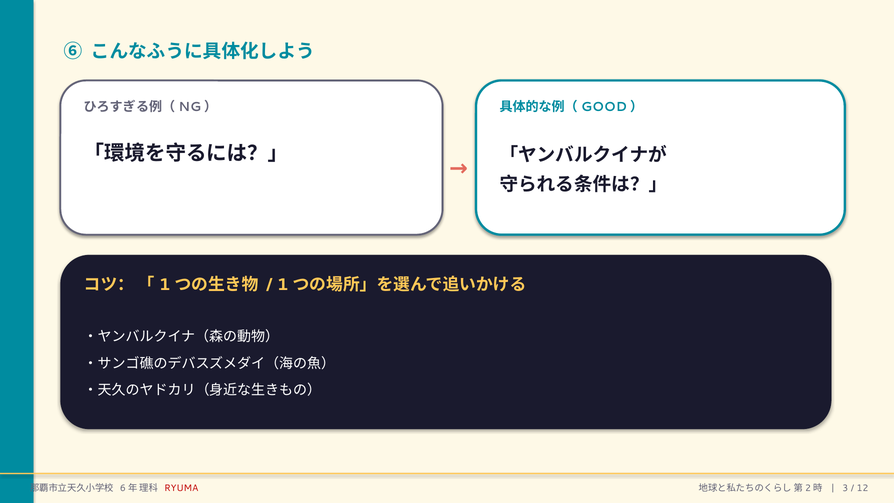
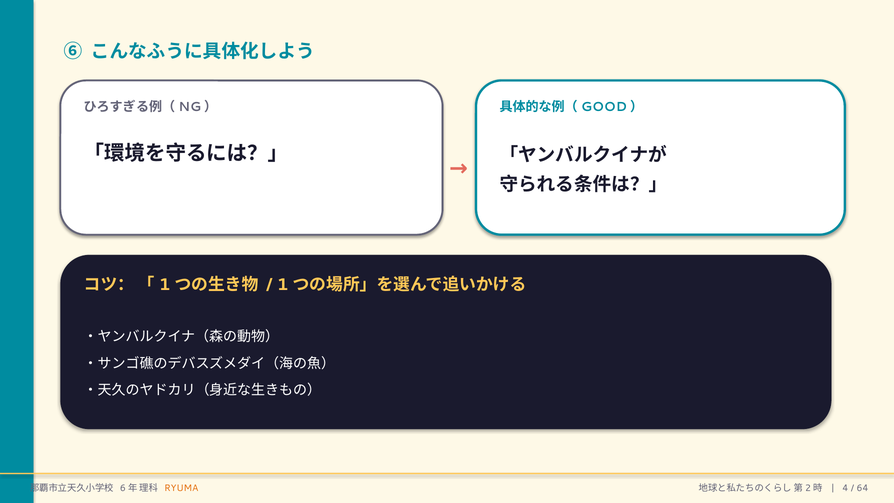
RYUMA colour: red -> orange
3: 3 -> 4
12: 12 -> 64
